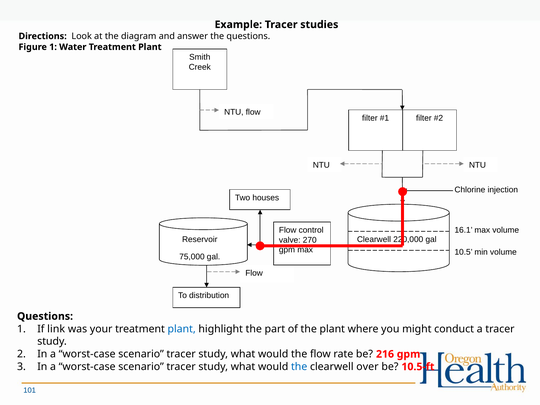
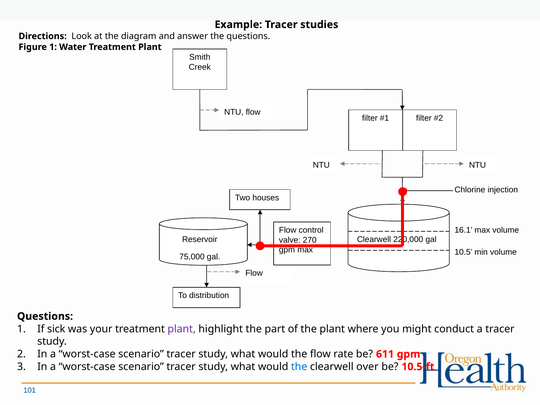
link: link -> sick
plant at (182, 329) colour: blue -> purple
216: 216 -> 611
